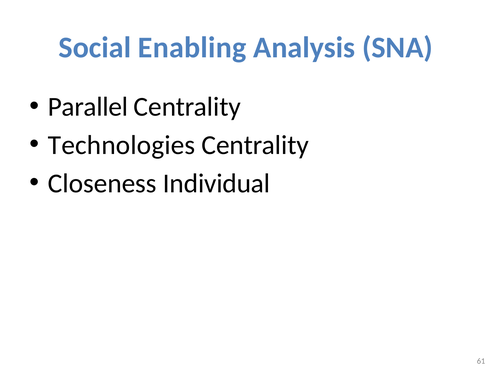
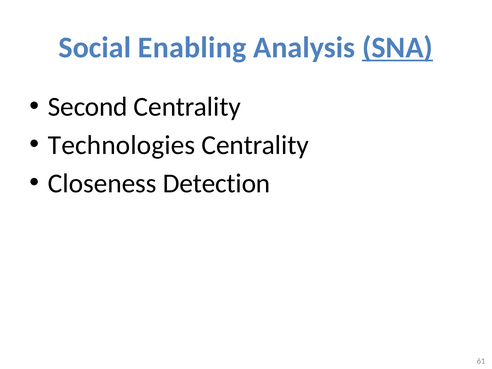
SNA underline: none -> present
Parallel: Parallel -> Second
Individual: Individual -> Detection
